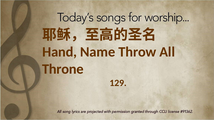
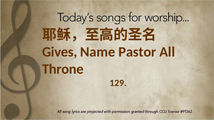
Hand: Hand -> Gives
Throw: Throw -> Pastor
